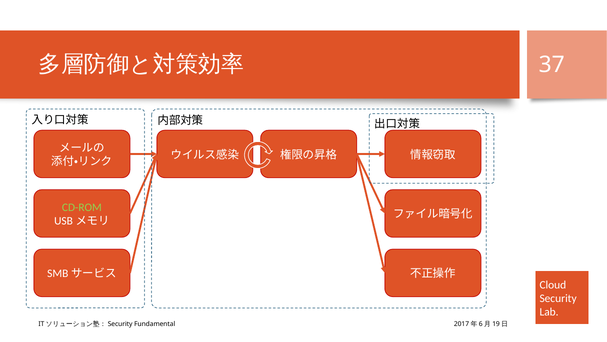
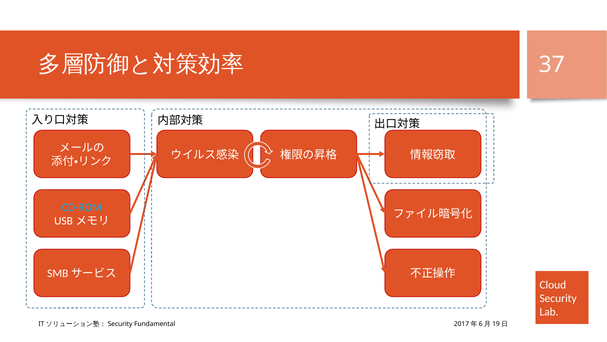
CD-ROM colour: light green -> light blue
